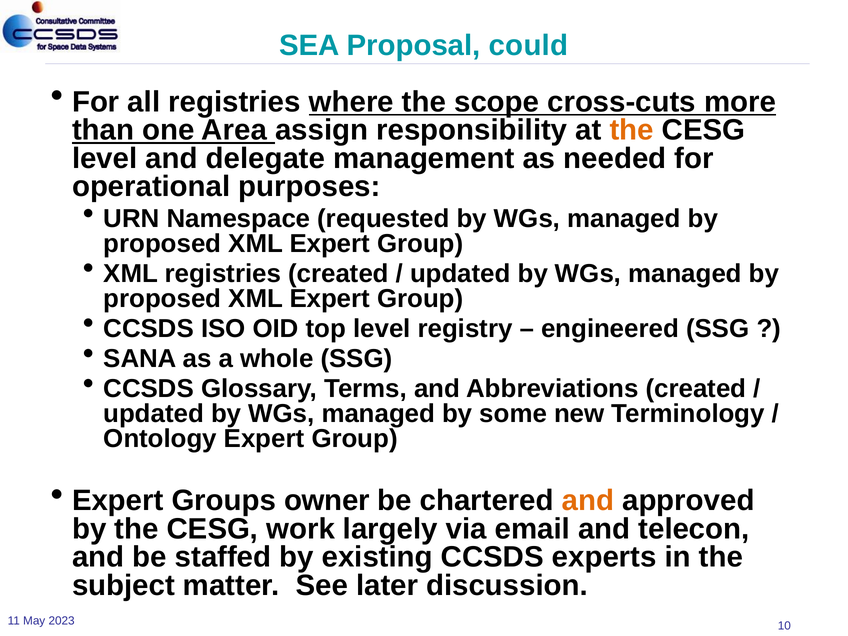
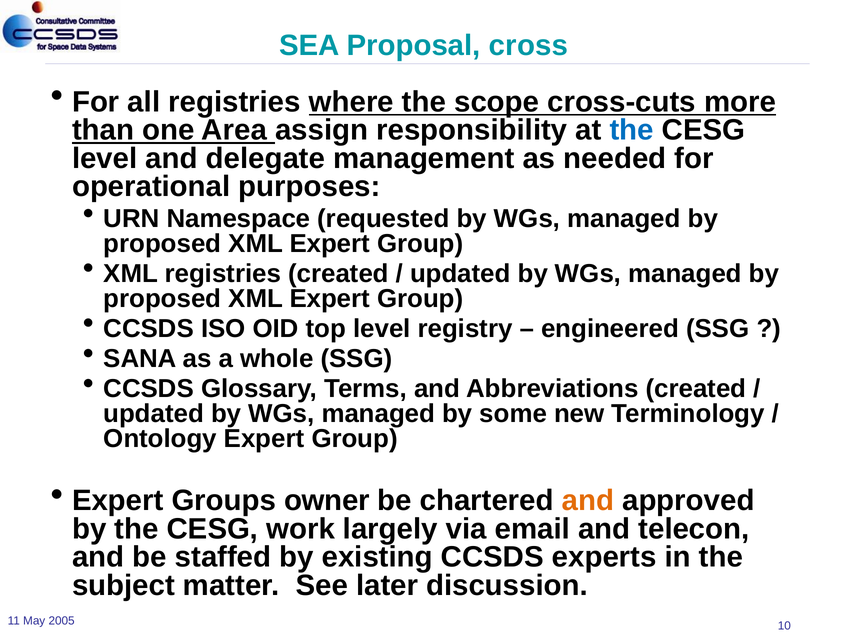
could: could -> cross
the at (632, 130) colour: orange -> blue
2023: 2023 -> 2005
